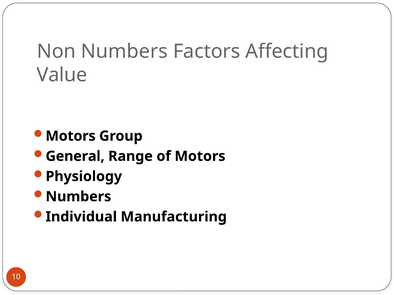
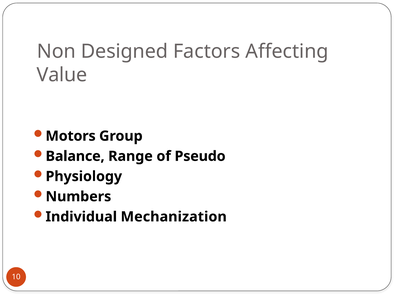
Non Numbers: Numbers -> Designed
General: General -> Balance
of Motors: Motors -> Pseudo
Manufacturing: Manufacturing -> Mechanization
